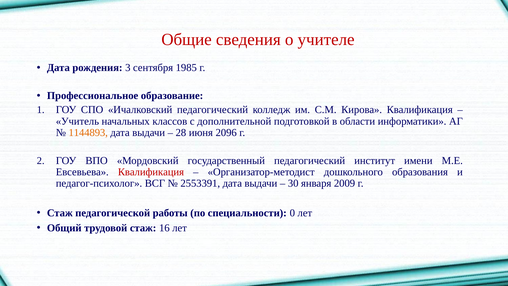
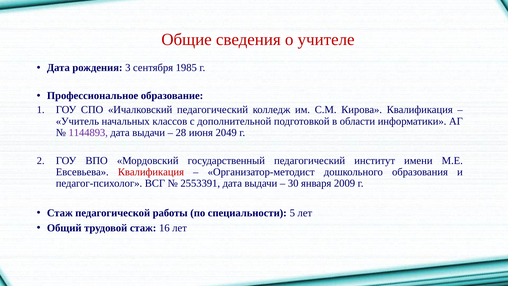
1144893 colour: orange -> purple
2096: 2096 -> 2049
0: 0 -> 5
